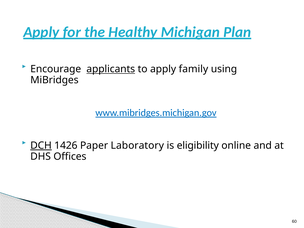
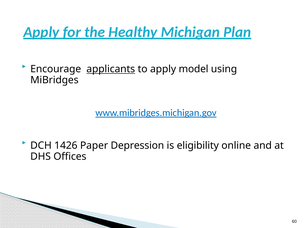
family: family -> model
DCH underline: present -> none
Laboratory: Laboratory -> Depression
